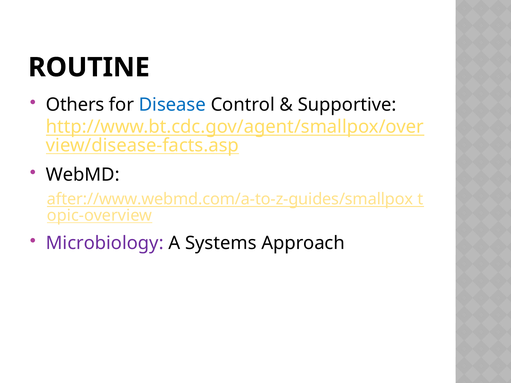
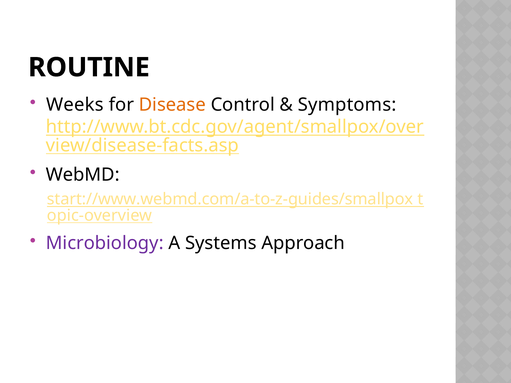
Others: Others -> Weeks
Disease colour: blue -> orange
Supportive: Supportive -> Symptoms
after://www.webmd.com/a-to-z-guides/smallpox: after://www.webmd.com/a-to-z-guides/smallpox -> start://www.webmd.com/a-to-z-guides/smallpox
